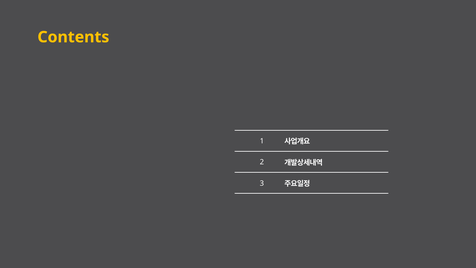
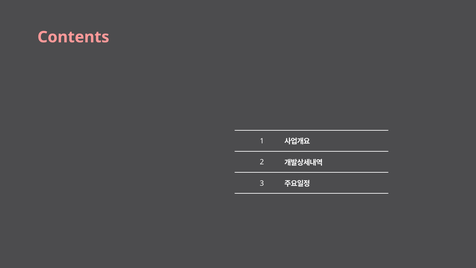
Contents colour: yellow -> pink
